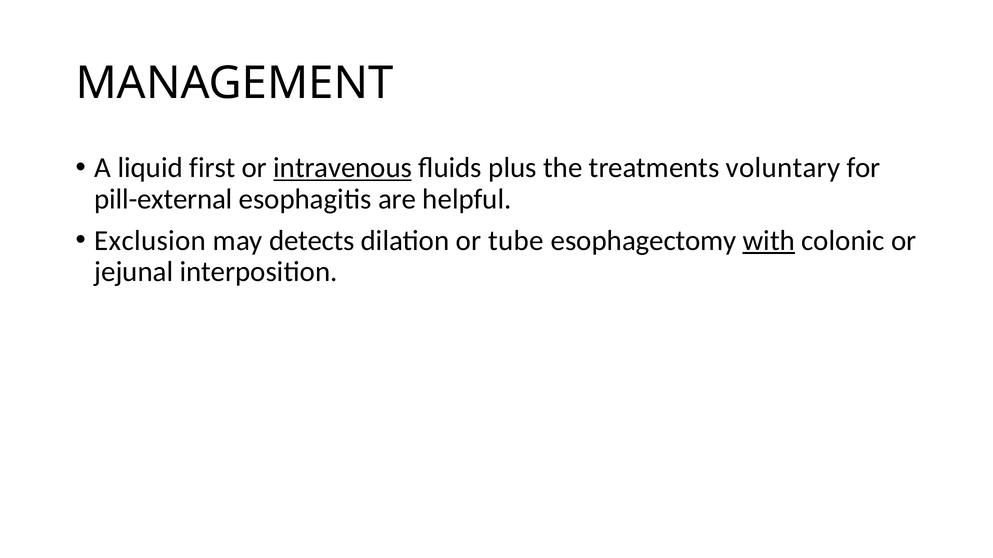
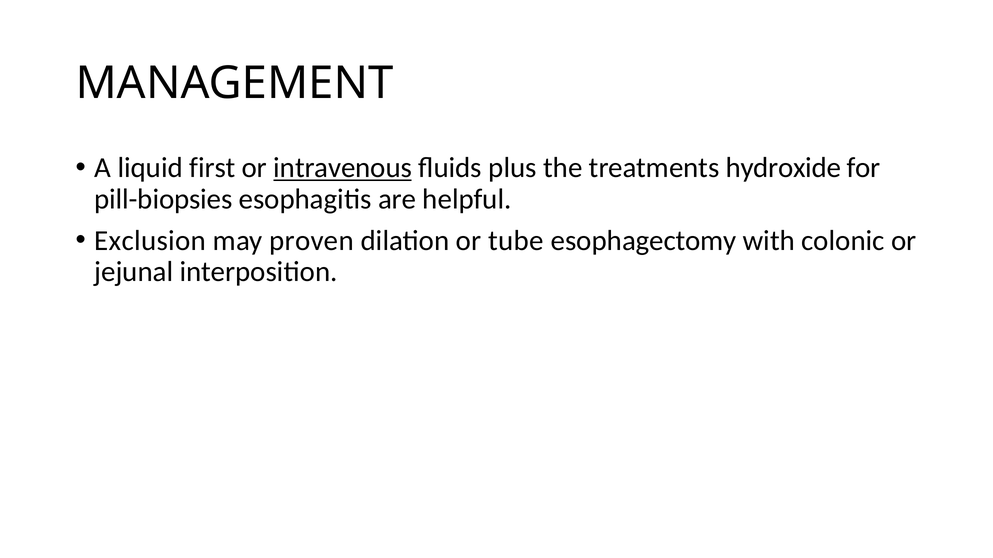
voluntary: voluntary -> hydroxide
pill-external: pill-external -> pill-biopsies
detects: detects -> proven
with underline: present -> none
